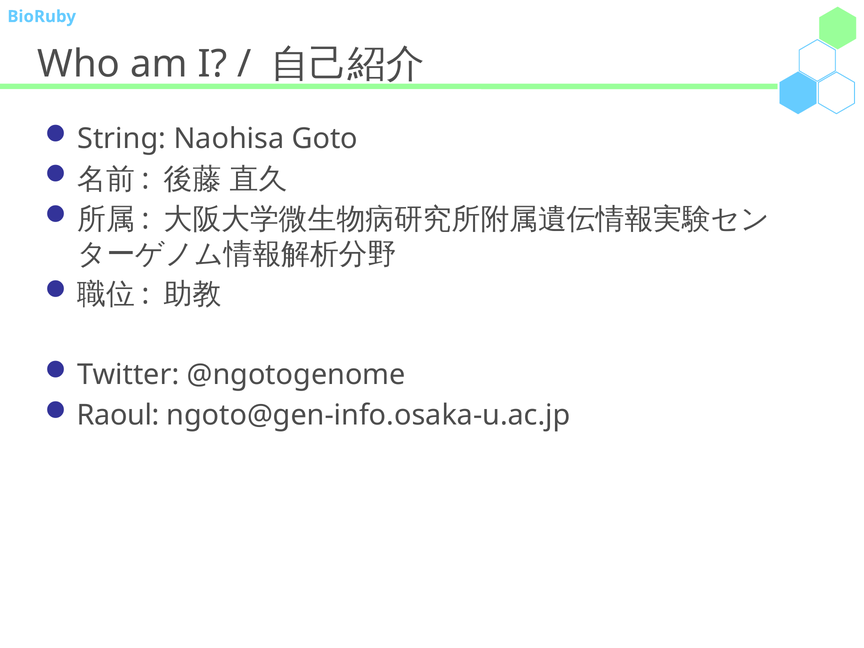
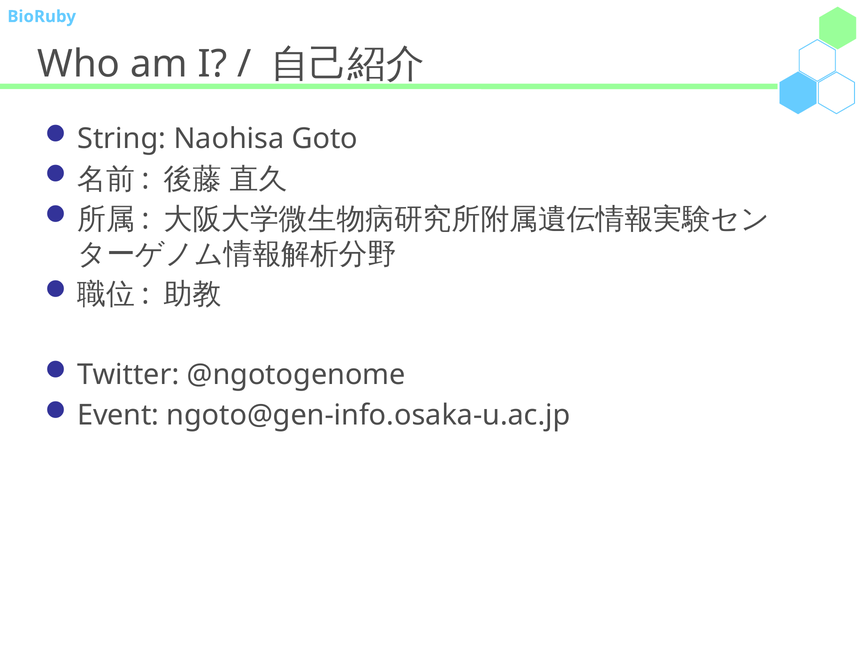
Raoul: Raoul -> Event
